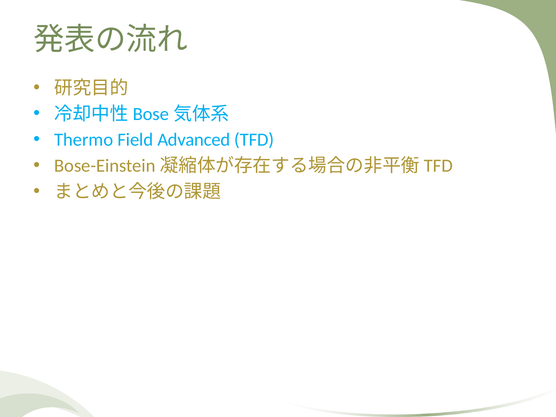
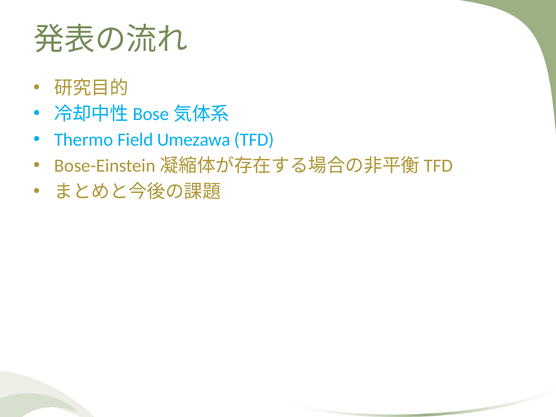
Advanced: Advanced -> Umezawa
